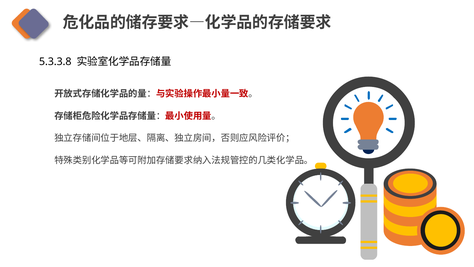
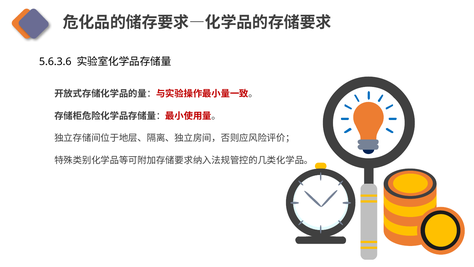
5.3.3.8: 5.3.3.8 -> 5.6.3.6
